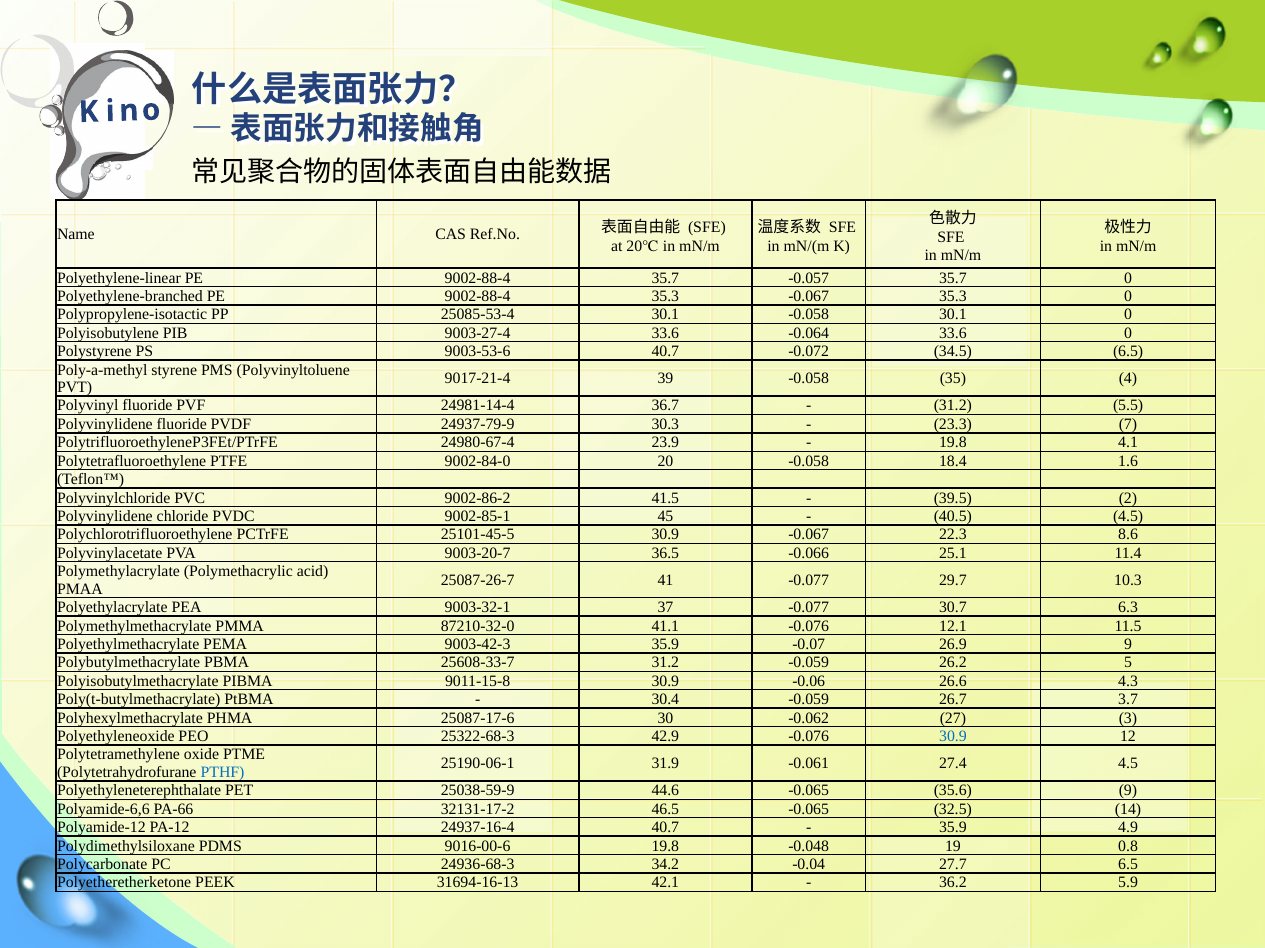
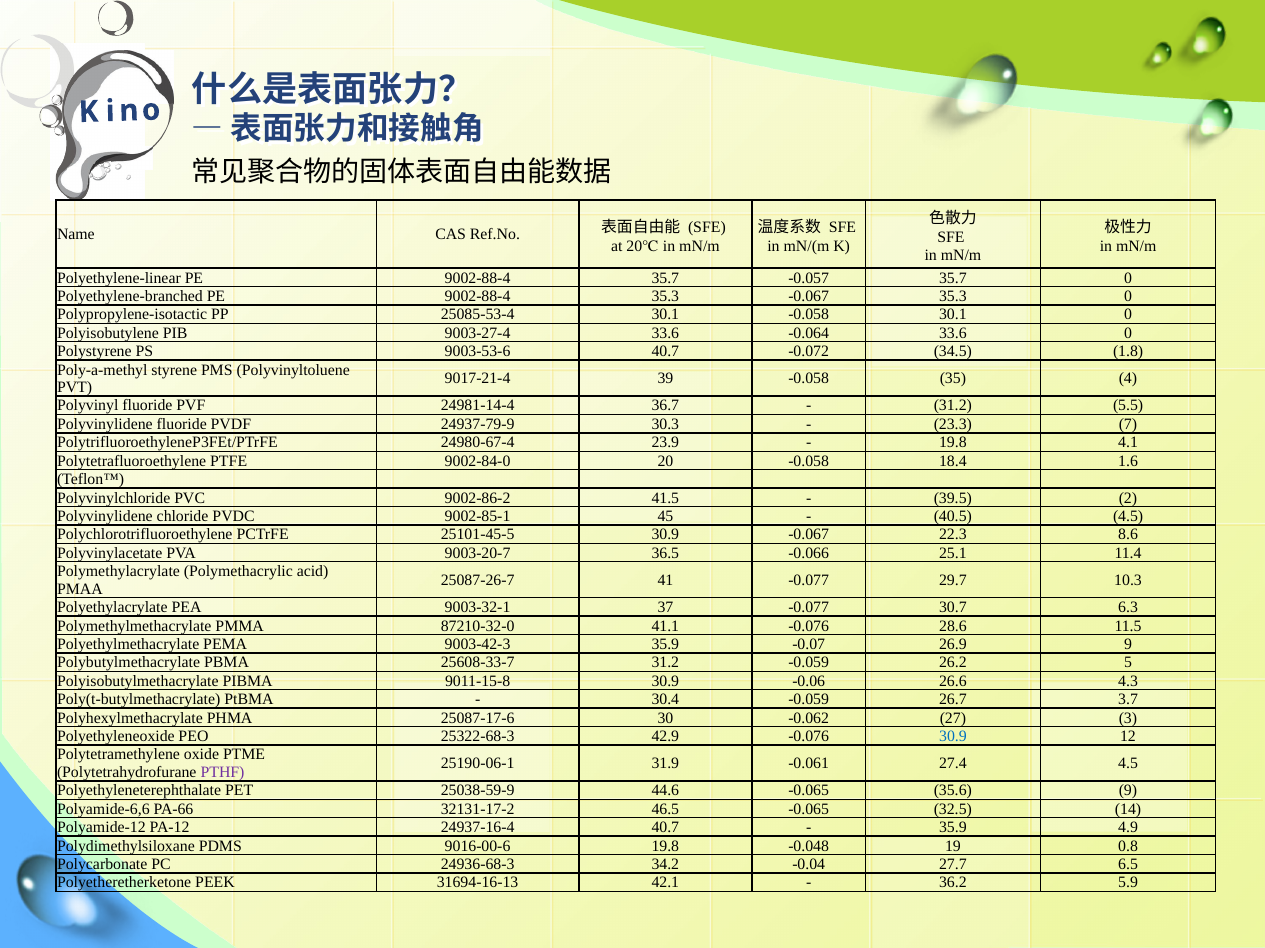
34.5 6.5: 6.5 -> 1.8
12.1: 12.1 -> 28.6
PTHF colour: blue -> purple
